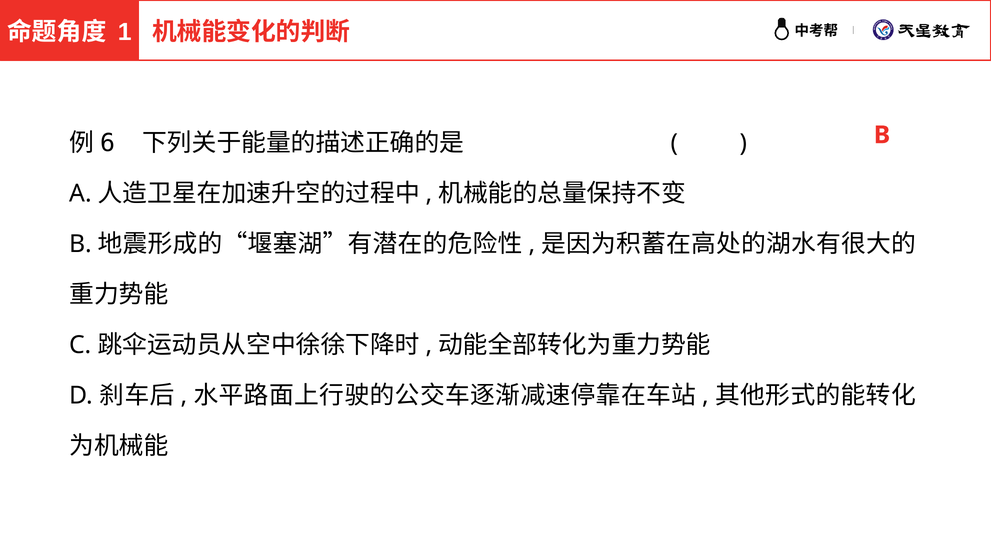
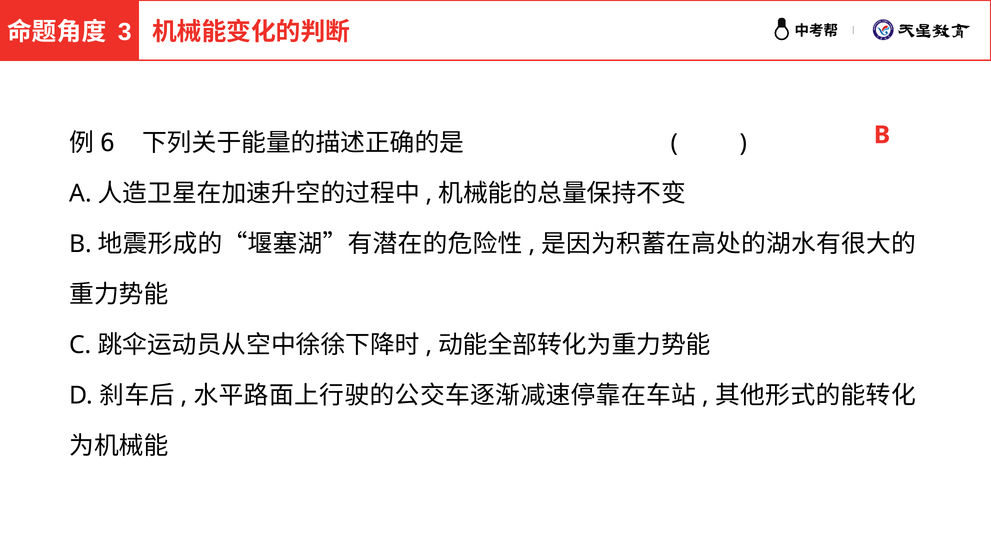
1: 1 -> 3
